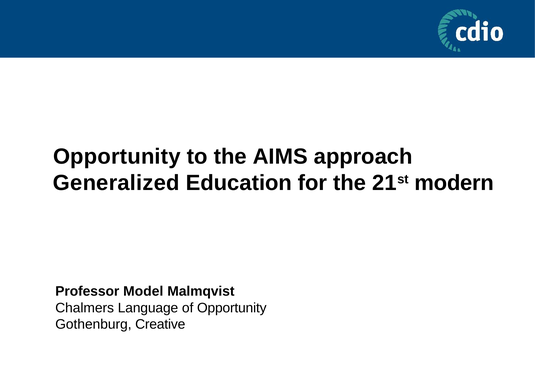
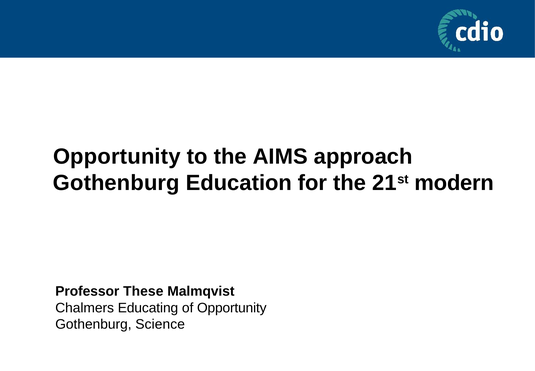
Generalized at (116, 183): Generalized -> Gothenburg
Model: Model -> These
Language: Language -> Educating
Creative: Creative -> Science
